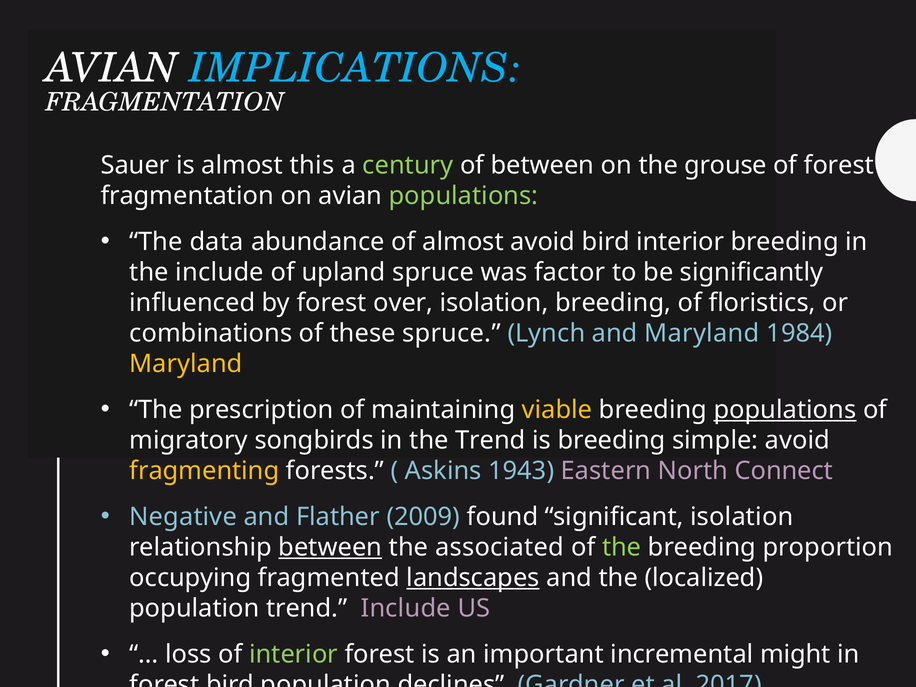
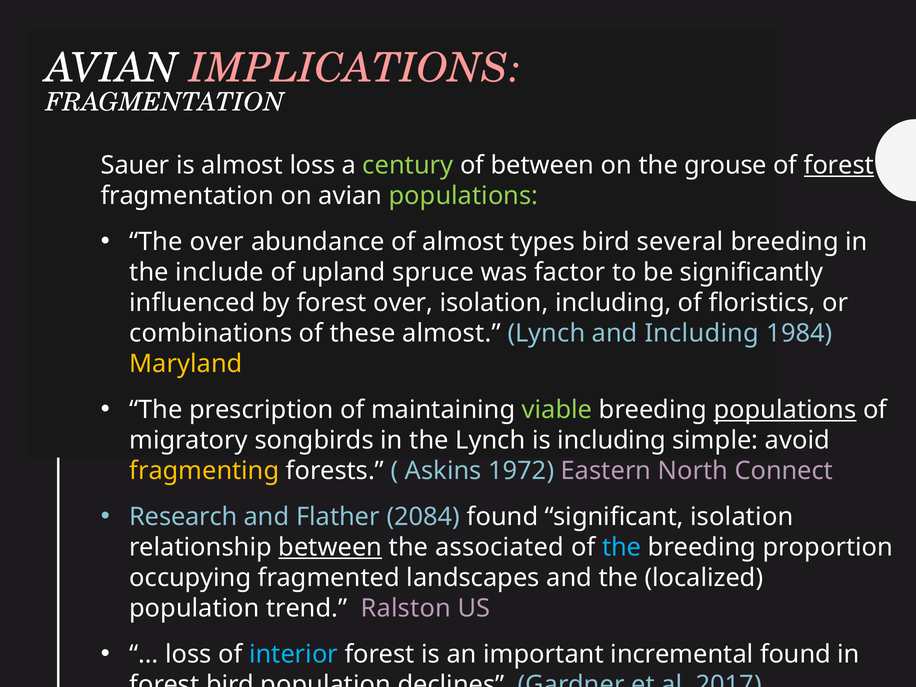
IMPLICATIONS colour: light blue -> pink
almost this: this -> loss
forest at (839, 166) underline: none -> present
The data: data -> over
almost avoid: avoid -> types
bird interior: interior -> several
isolation breeding: breeding -> including
these spruce: spruce -> almost
and Maryland: Maryland -> Including
viable colour: yellow -> light green
the Trend: Trend -> Lynch
is breeding: breeding -> including
1943: 1943 -> 1972
Negative: Negative -> Research
2009: 2009 -> 2084
the at (622, 547) colour: light green -> light blue
landscapes underline: present -> none
trend Include: Include -> Ralston
interior at (294, 654) colour: light green -> light blue
incremental might: might -> found
